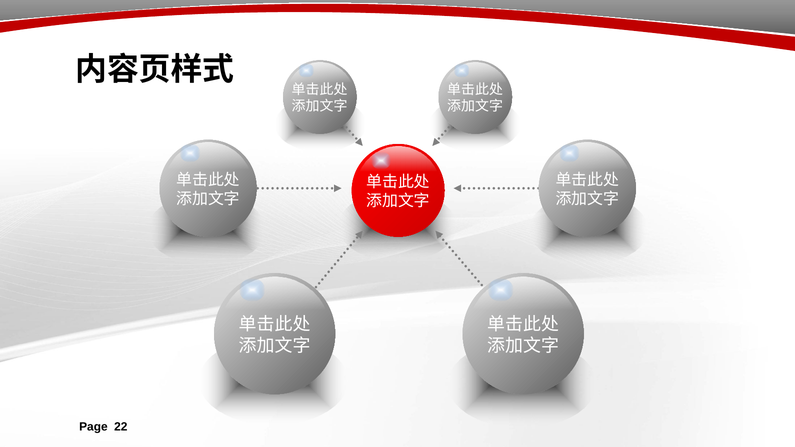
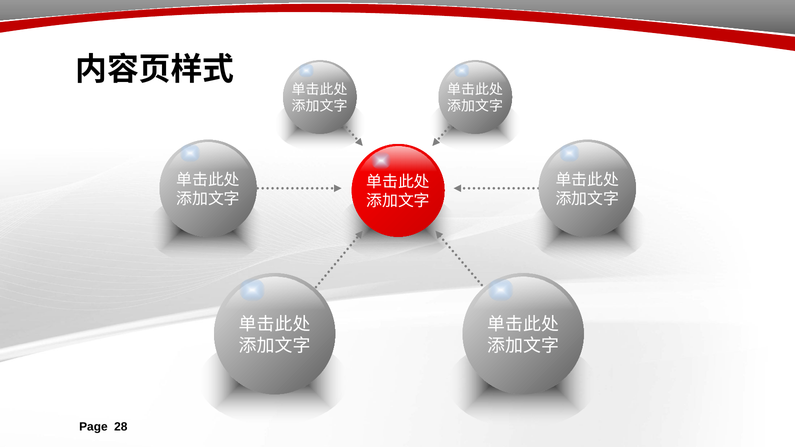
22: 22 -> 28
